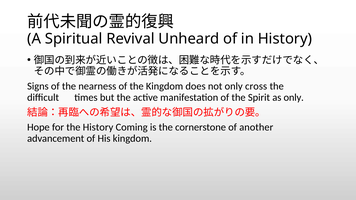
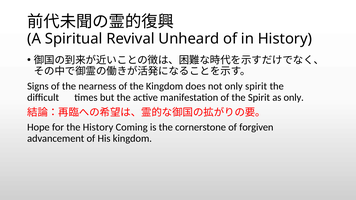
only cross: cross -> spirit
another: another -> forgiven
